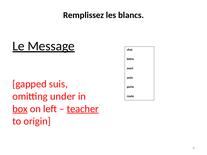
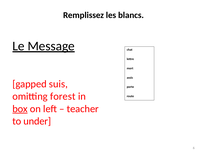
under: under -> forest
teacher underline: present -> none
origin: origin -> under
